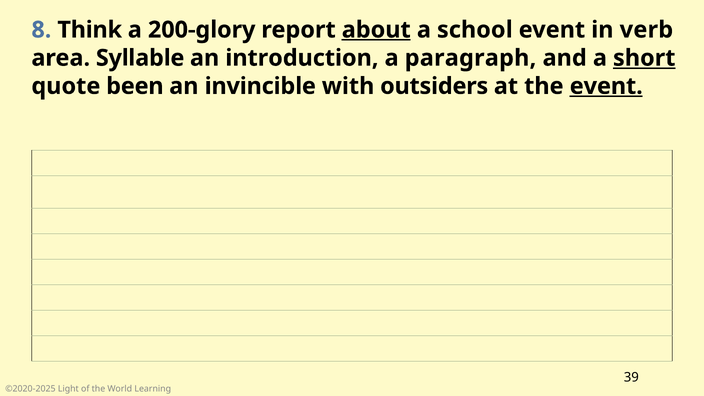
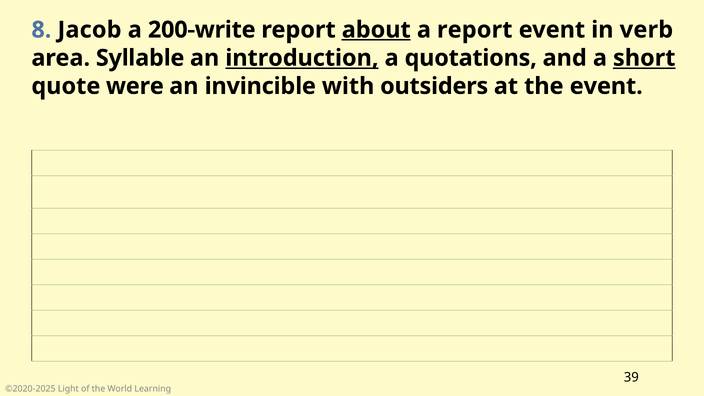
Think: Think -> Jacob
200-glory: 200-glory -> 200-write
a school: school -> report
introduction underline: none -> present
paragraph: paragraph -> quotations
been: been -> were
event at (606, 86) underline: present -> none
